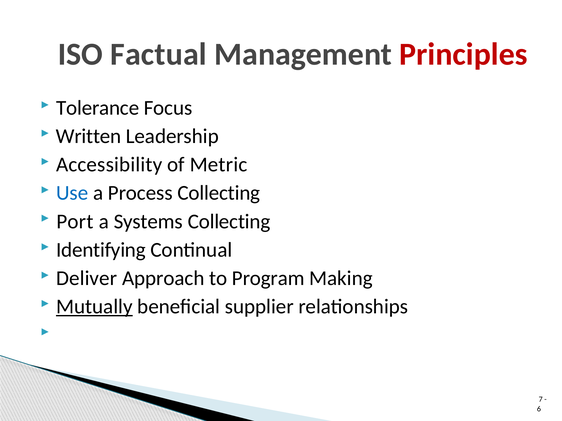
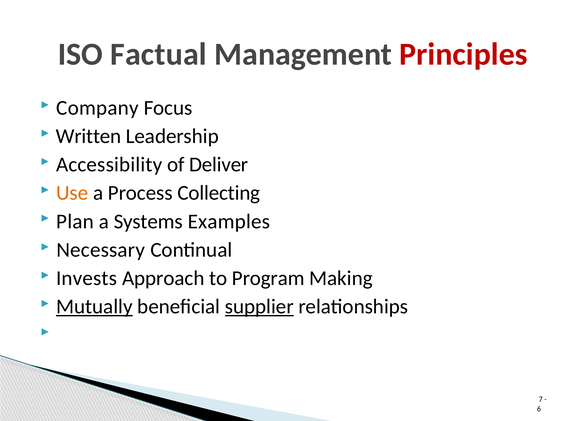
Tolerance: Tolerance -> Company
Metric: Metric -> Deliver
Use colour: blue -> orange
Port: Port -> Plan
Systems Collecting: Collecting -> Examples
Identifying: Identifying -> Necessary
Deliver: Deliver -> Invests
supplier underline: none -> present
